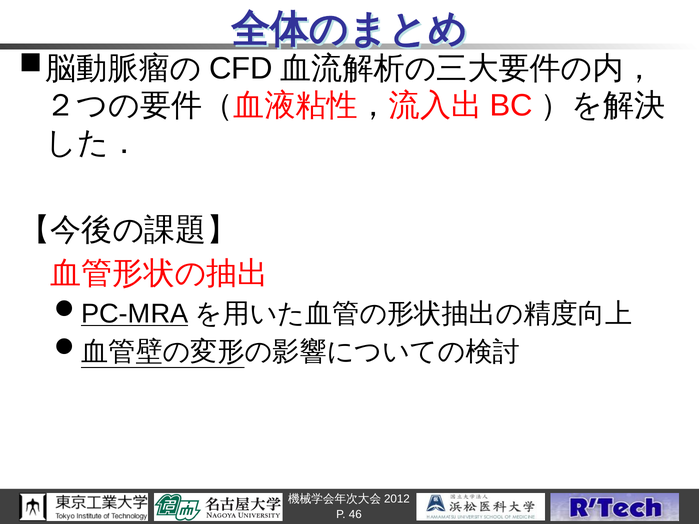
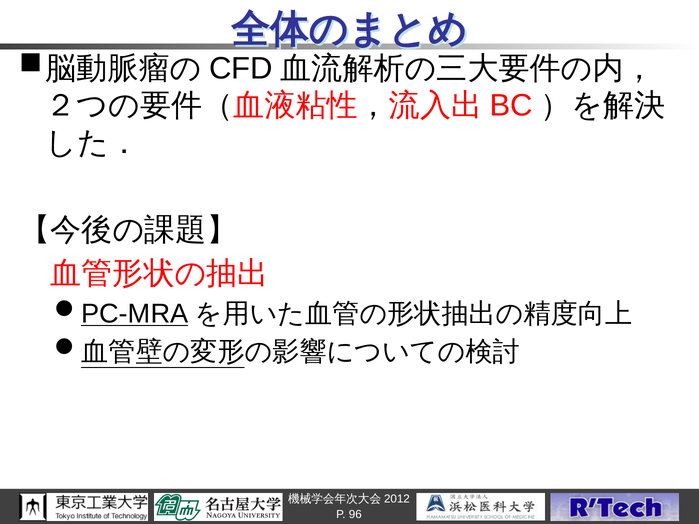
46: 46 -> 96
